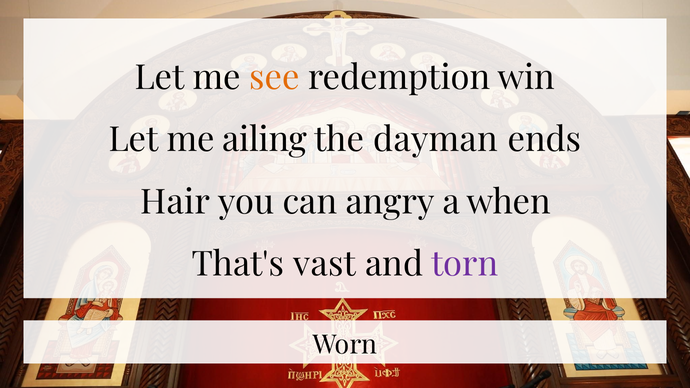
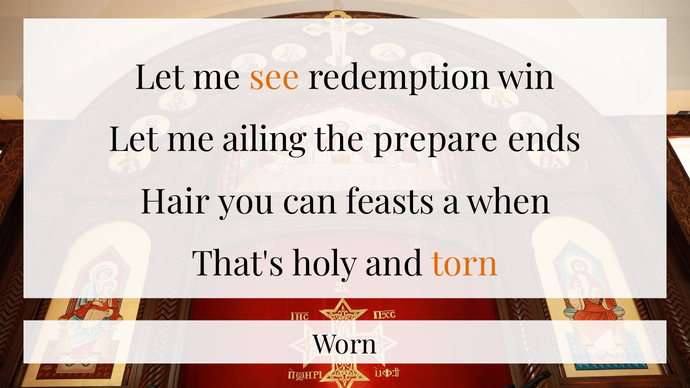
dayman: dayman -> prepare
angry: angry -> feasts
vast: vast -> holy
torn colour: purple -> orange
